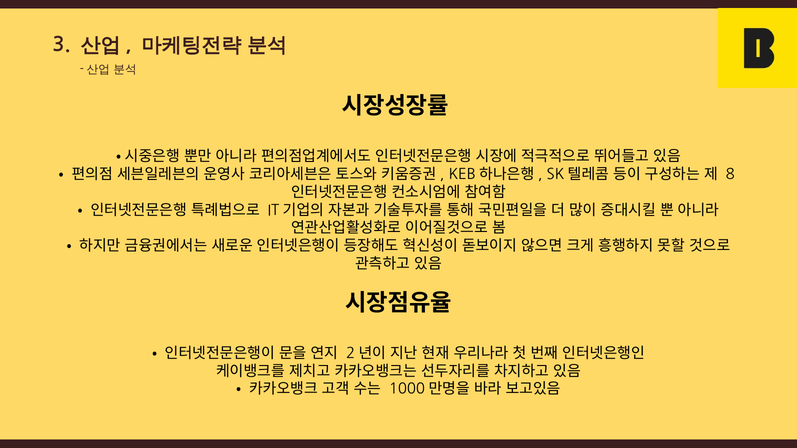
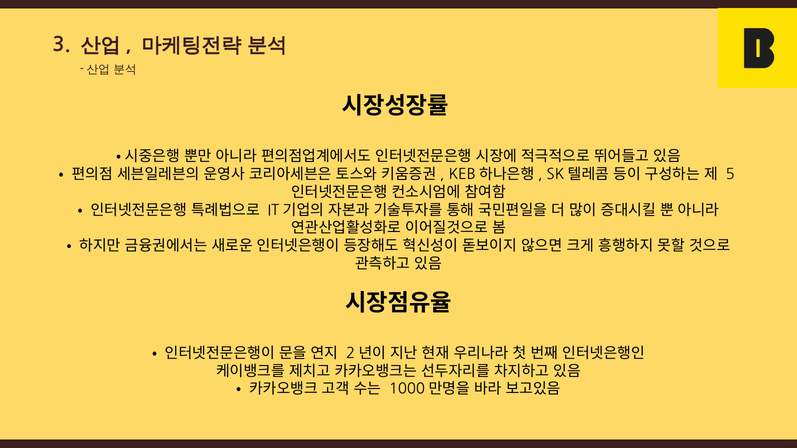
8: 8 -> 5
